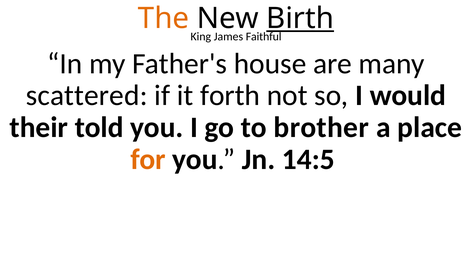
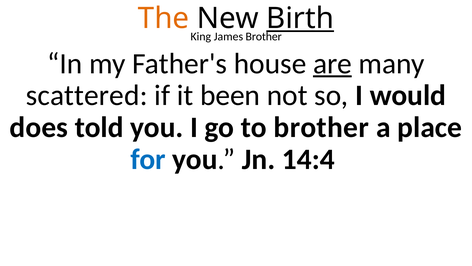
Faithful at (264, 36): Faithful -> Brother
are underline: none -> present
forth: forth -> been
their: their -> does
for colour: orange -> blue
14:5: 14:5 -> 14:4
